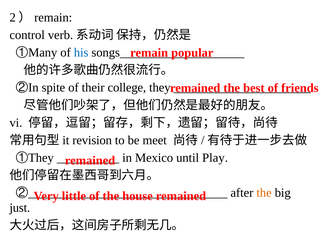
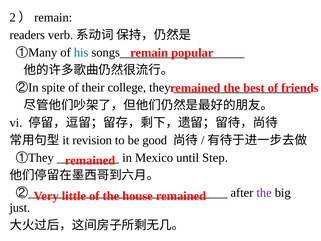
control: control -> readers
meet: meet -> good
Play: Play -> Step
the at (264, 192) colour: orange -> purple
